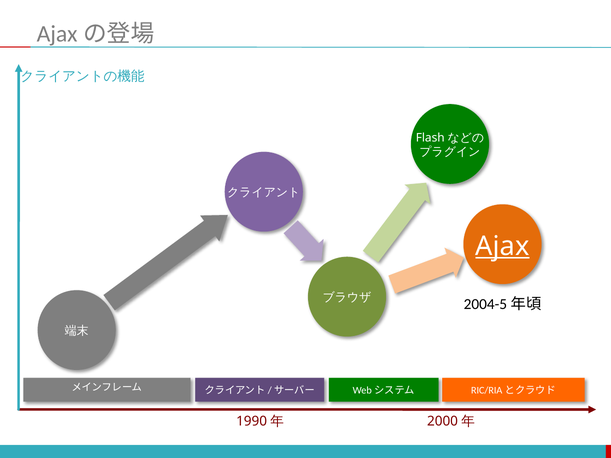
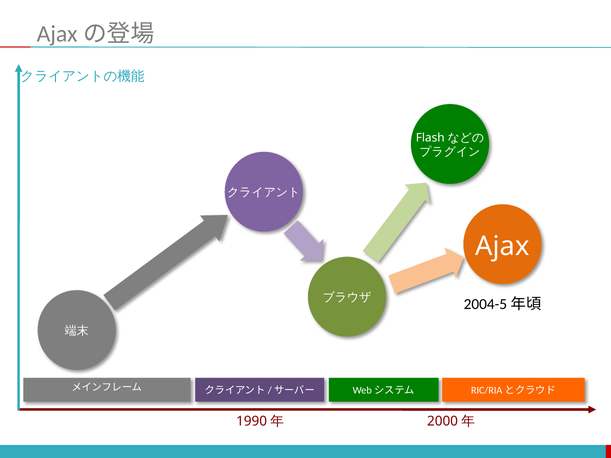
Ajax underline: present -> none
